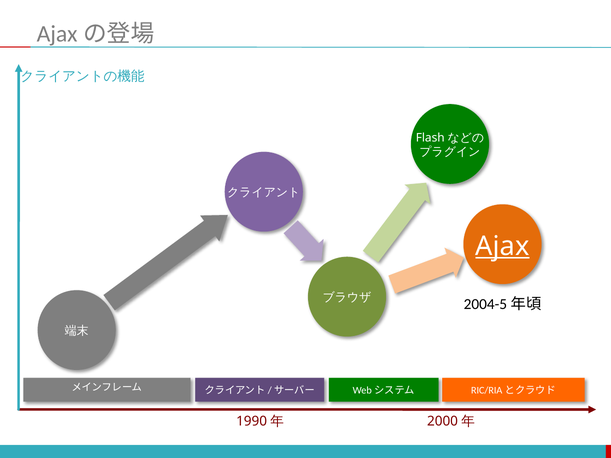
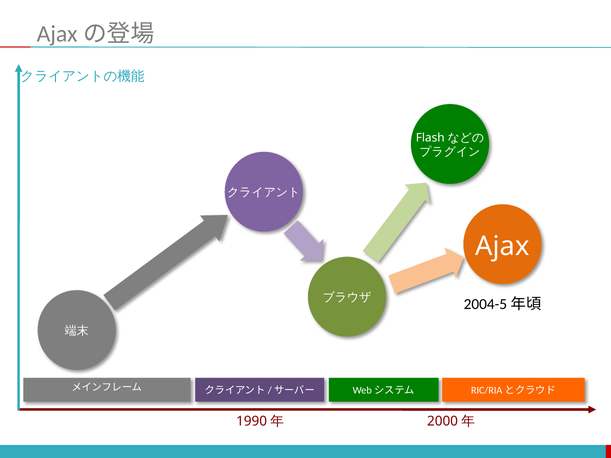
Ajax underline: present -> none
